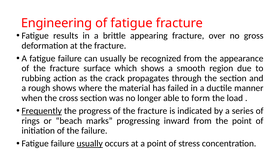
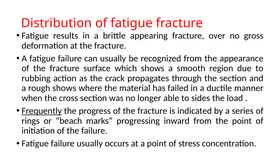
Engineering: Engineering -> Distribution
form: form -> sides
usually at (90, 144) underline: present -> none
